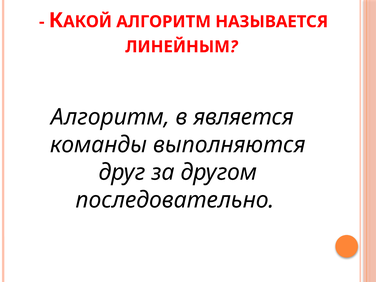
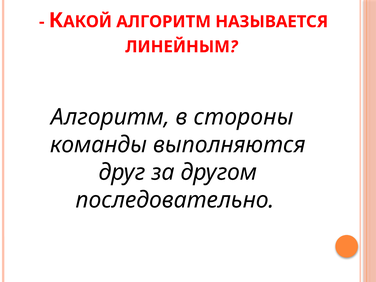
является: является -> стороны
